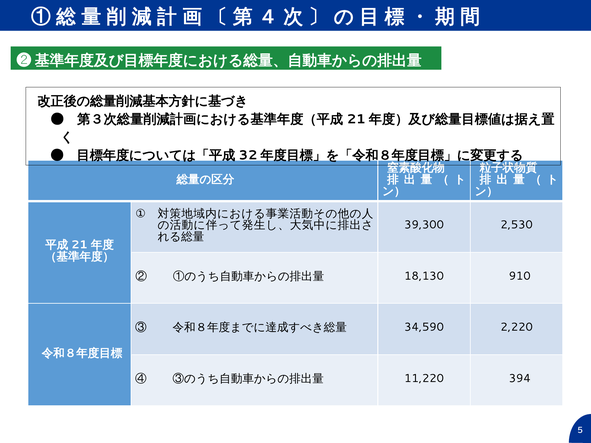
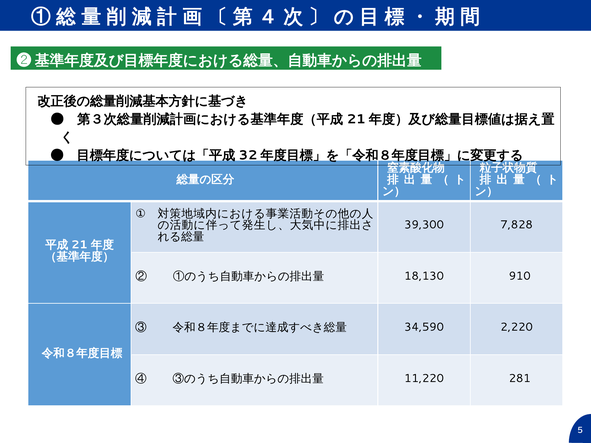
2,530: 2,530 -> 7,828
394: 394 -> 281
